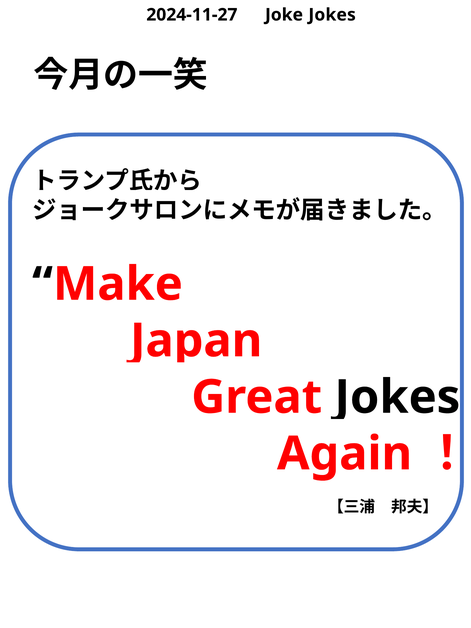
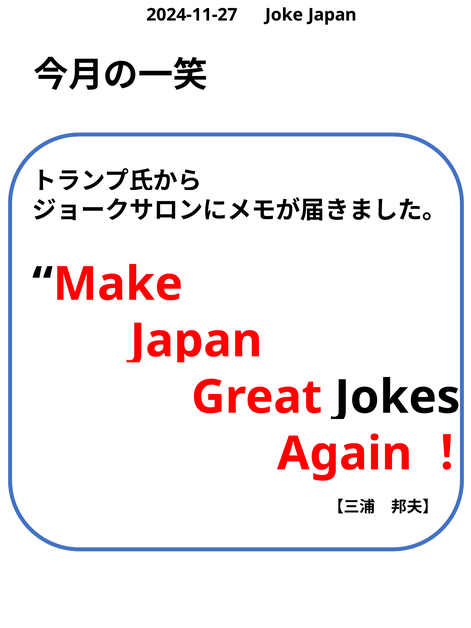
Joke Jokes: Jokes -> Japan
